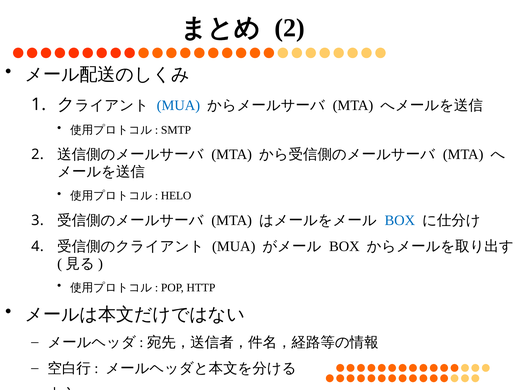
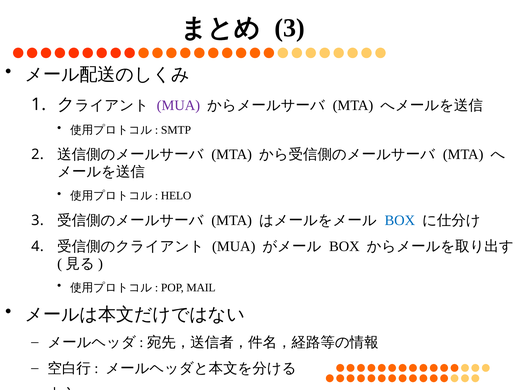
2 at (290, 28): 2 -> 3
MUA at (178, 105) colour: blue -> purple
HTTP: HTTP -> MAIL
